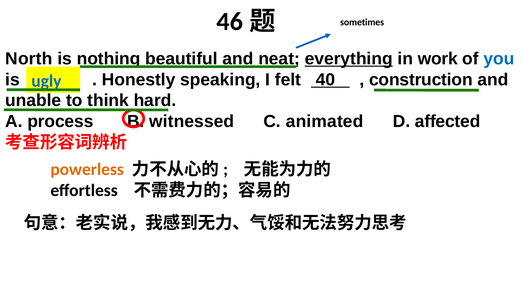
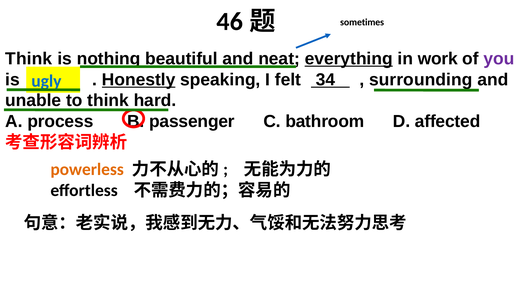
North at (29, 59): North -> Think
you colour: blue -> purple
Honestly underline: none -> present
40: 40 -> 34
construction: construction -> surrounding
witnessed: witnessed -> passenger
animated: animated -> bathroom
